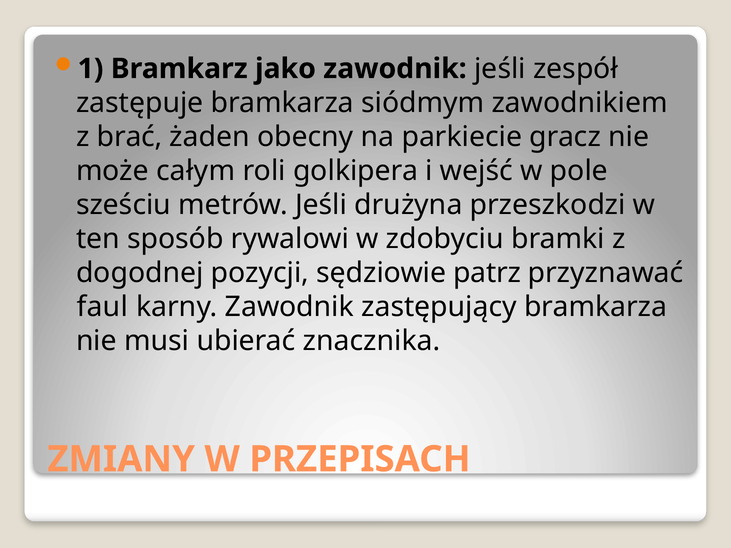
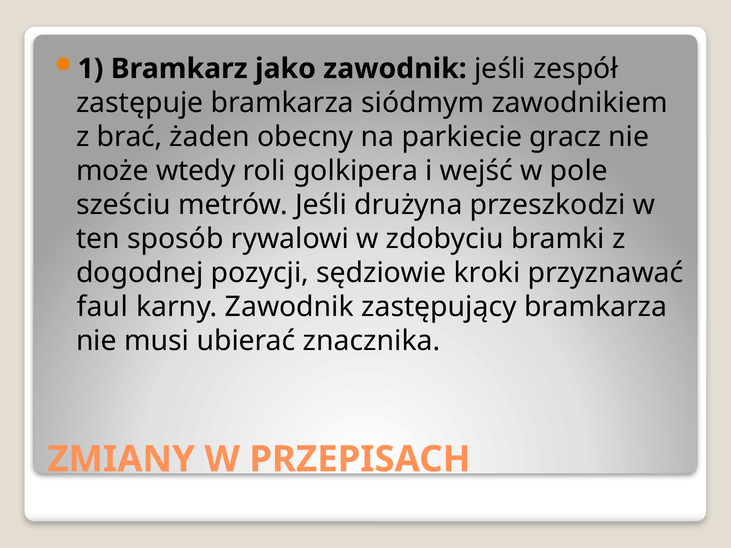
całym: całym -> wtedy
patrz: patrz -> kroki
